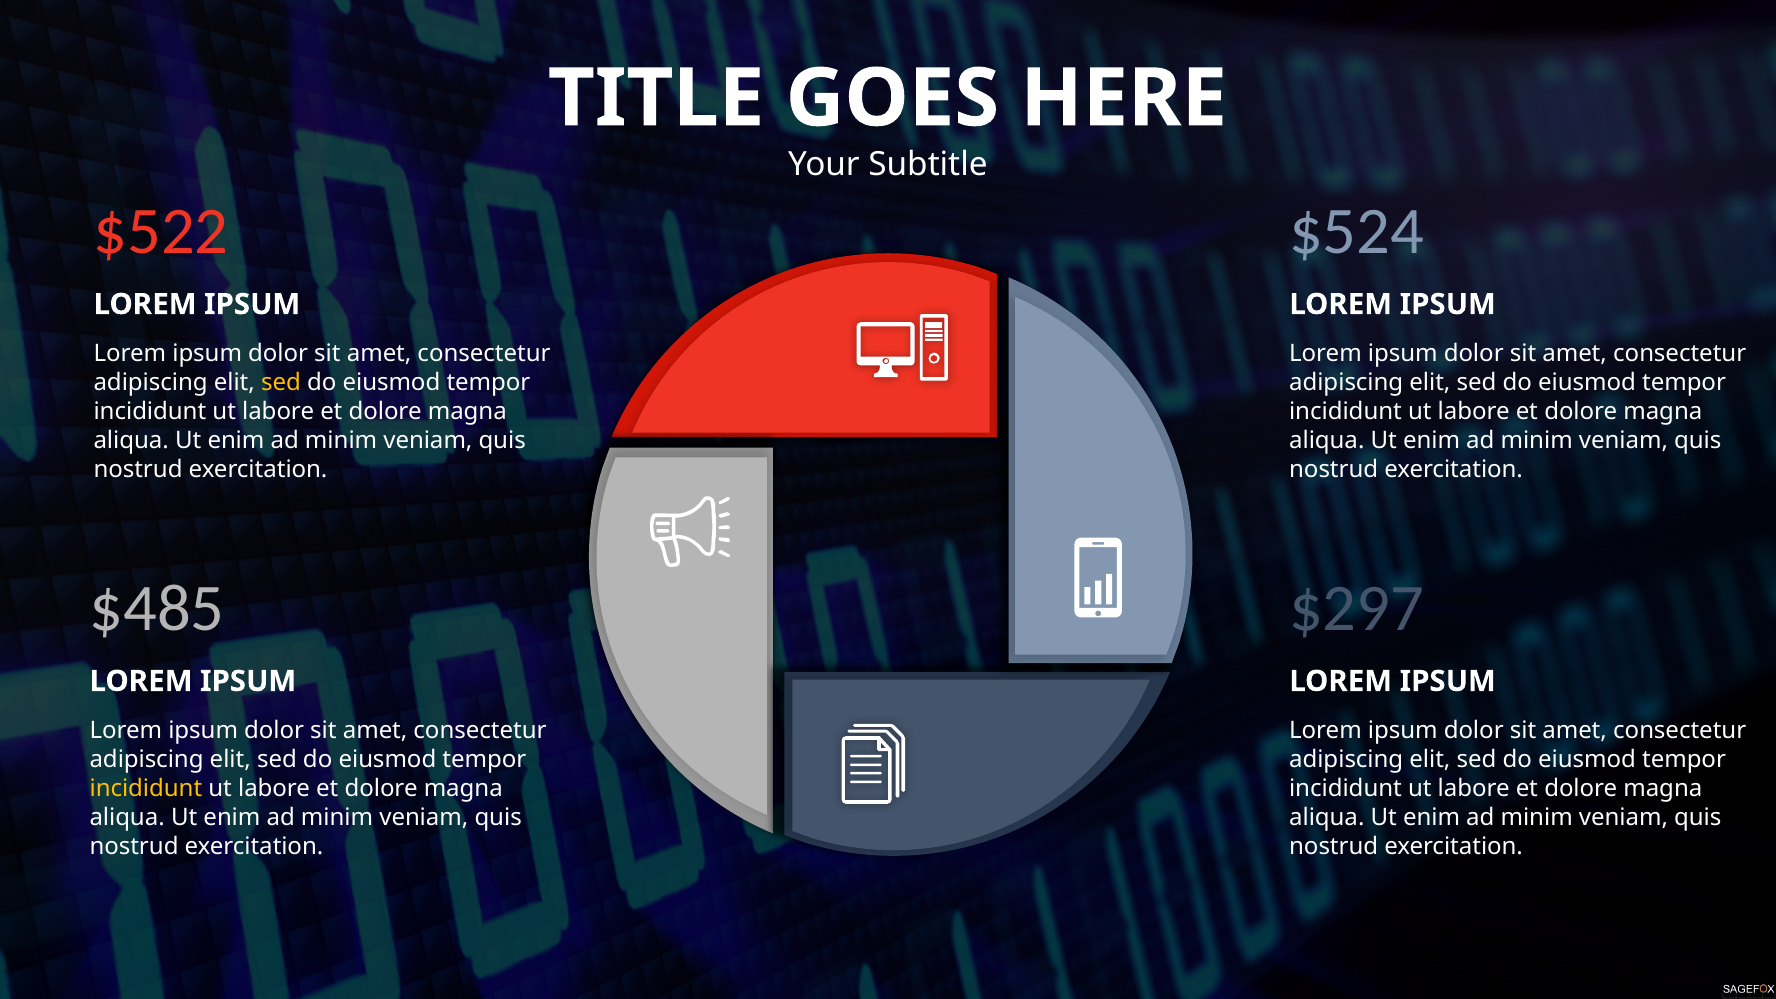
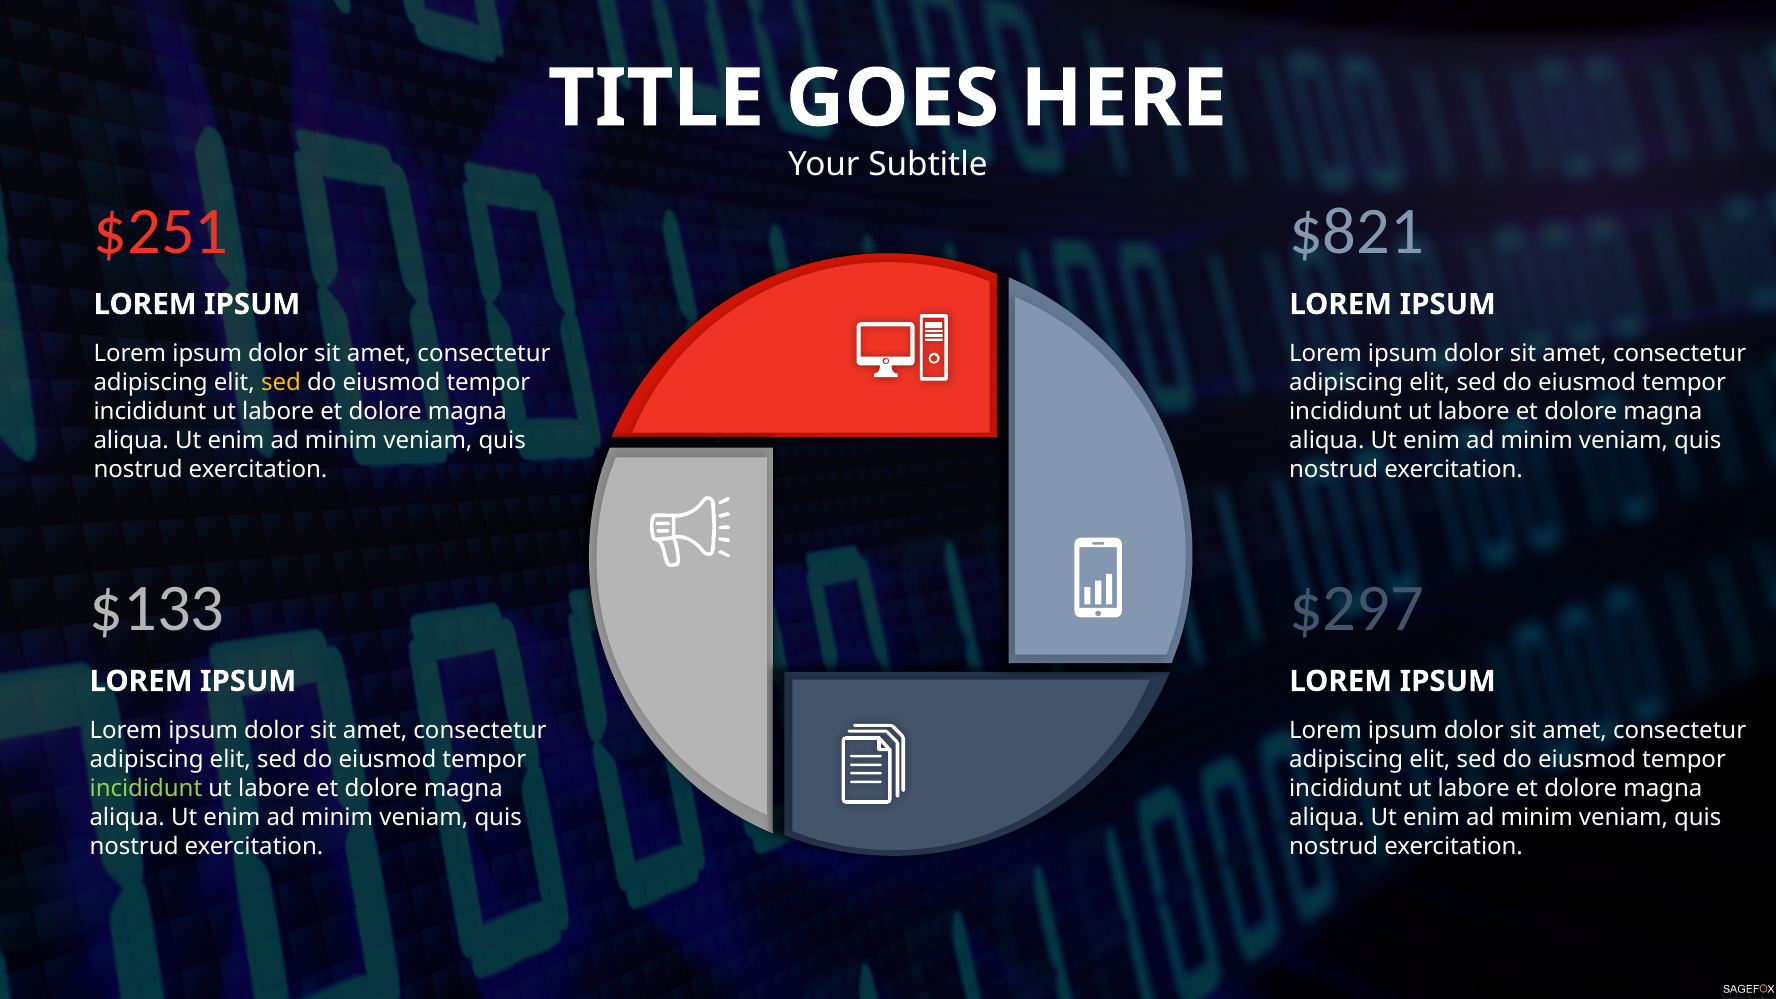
$522: $522 -> $251
$524: $524 -> $821
$485: $485 -> $133
incididunt at (146, 789) colour: yellow -> light green
